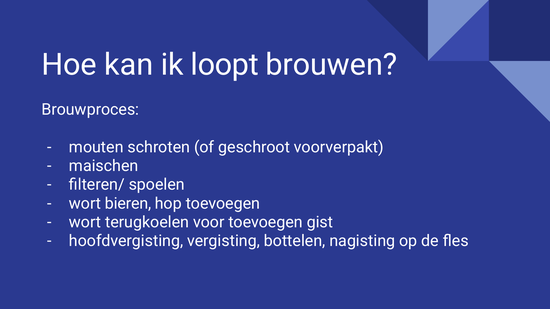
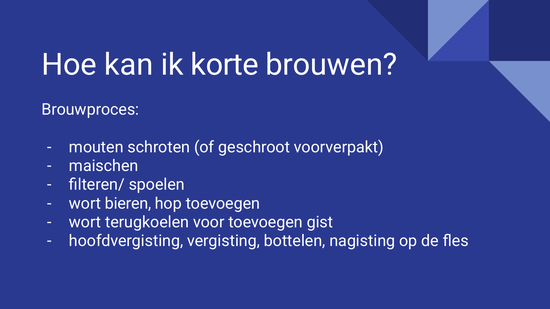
loopt: loopt -> korte
